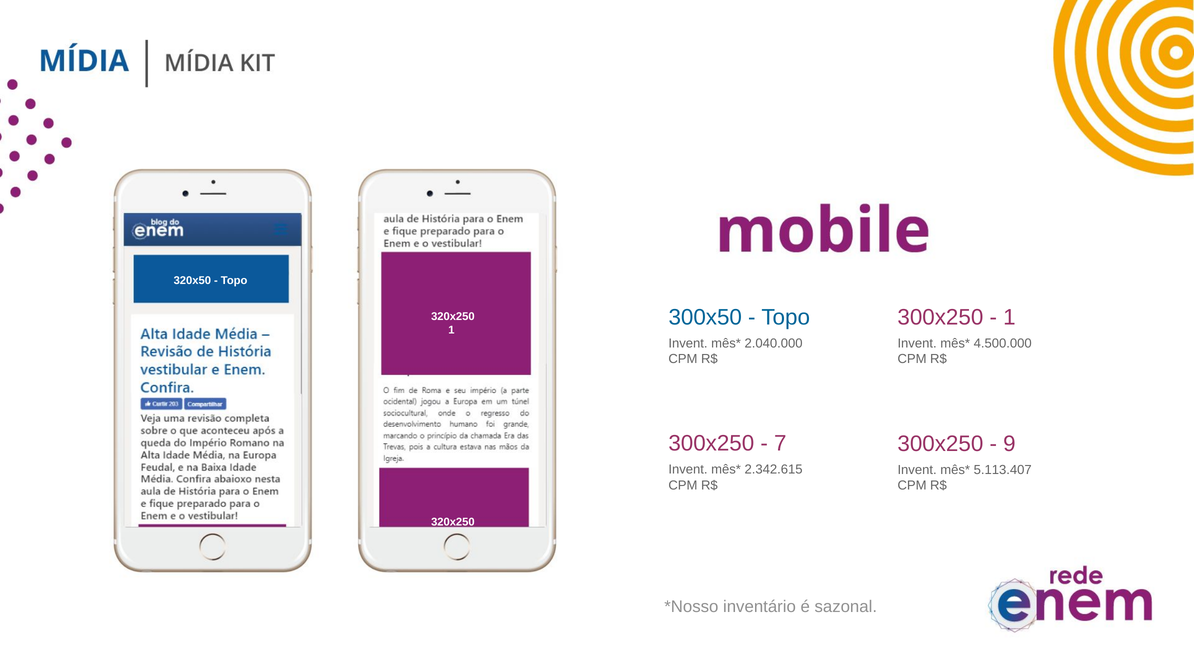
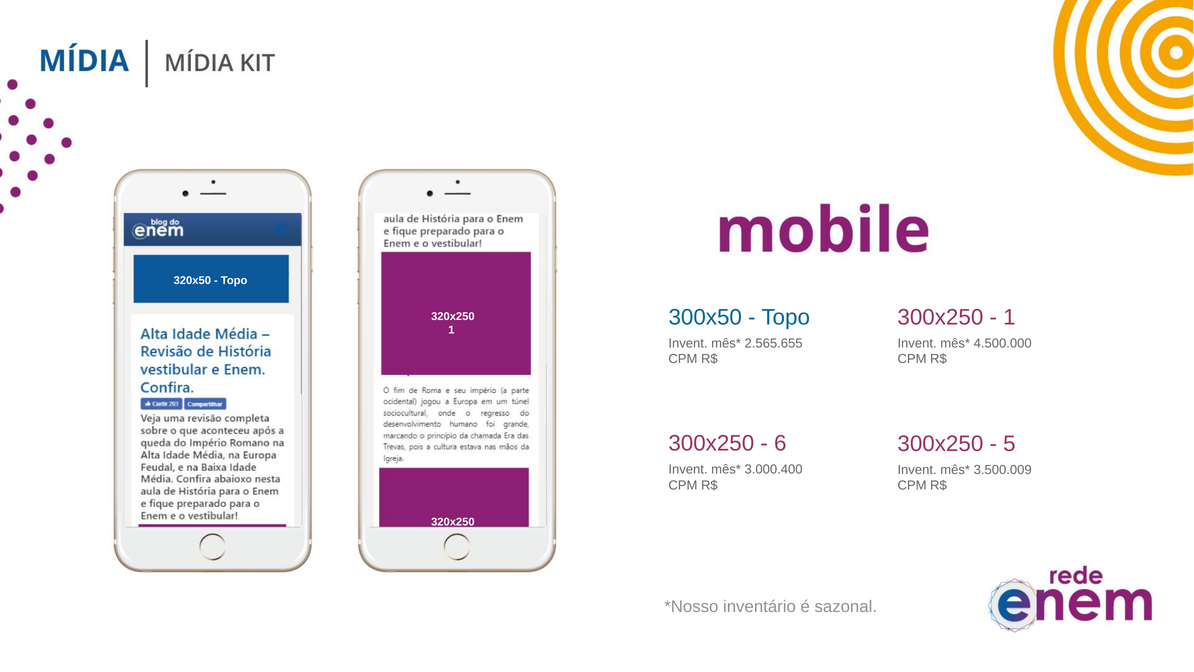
2.040.000: 2.040.000 -> 2.565.655
7: 7 -> 6
9: 9 -> 5
2.342.615: 2.342.615 -> 3.000.400
5.113.407: 5.113.407 -> 3.500.009
